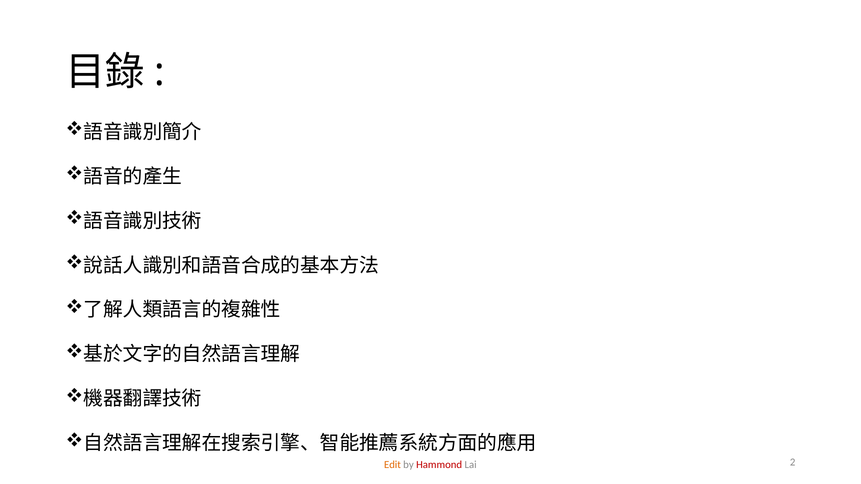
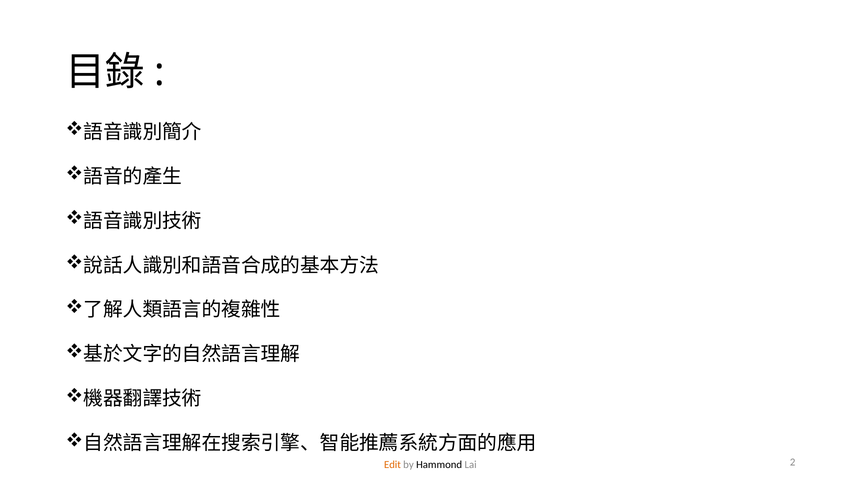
Hammond colour: red -> black
